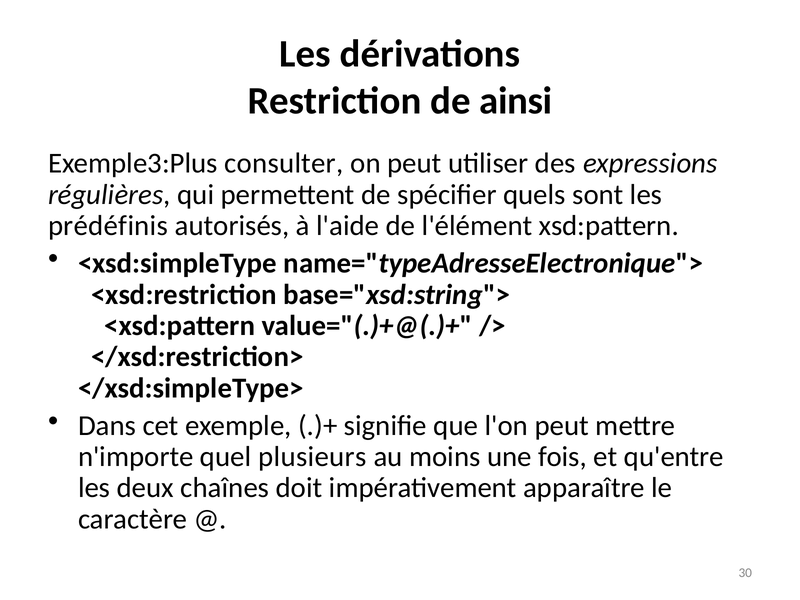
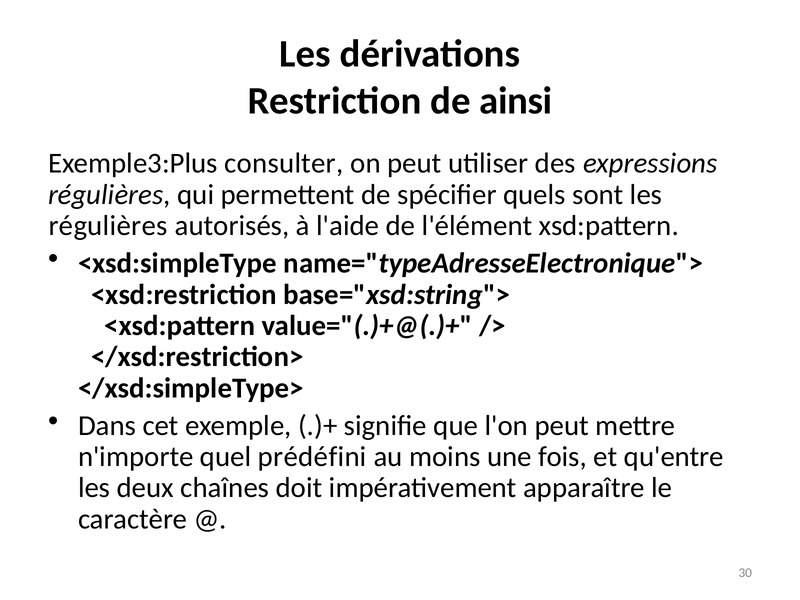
prédéfinis at (108, 226): prédéfinis -> régulières
plusieurs: plusieurs -> prédéfini
